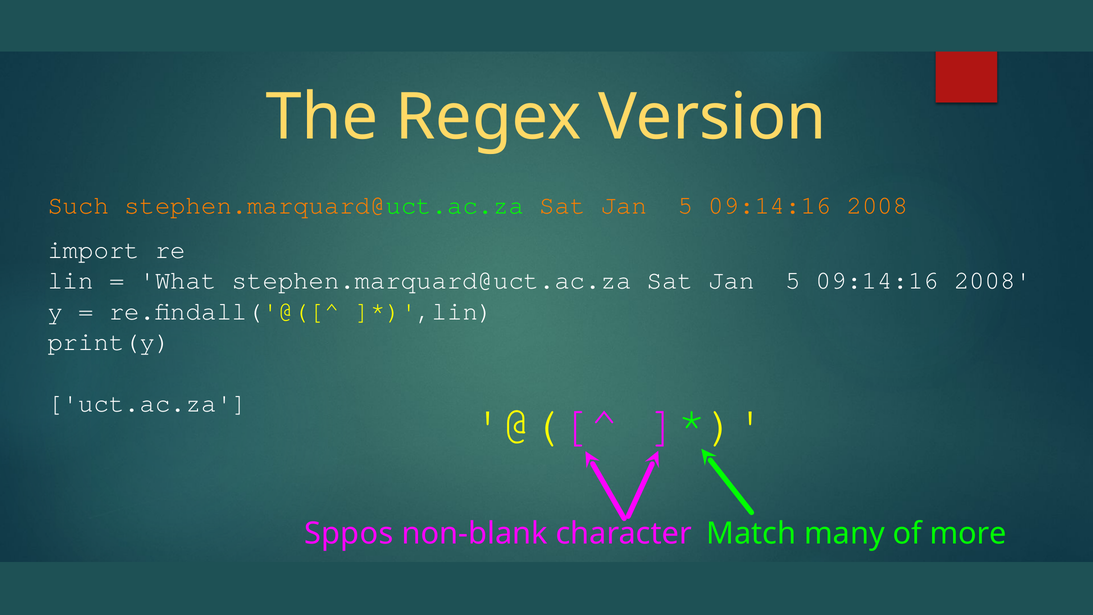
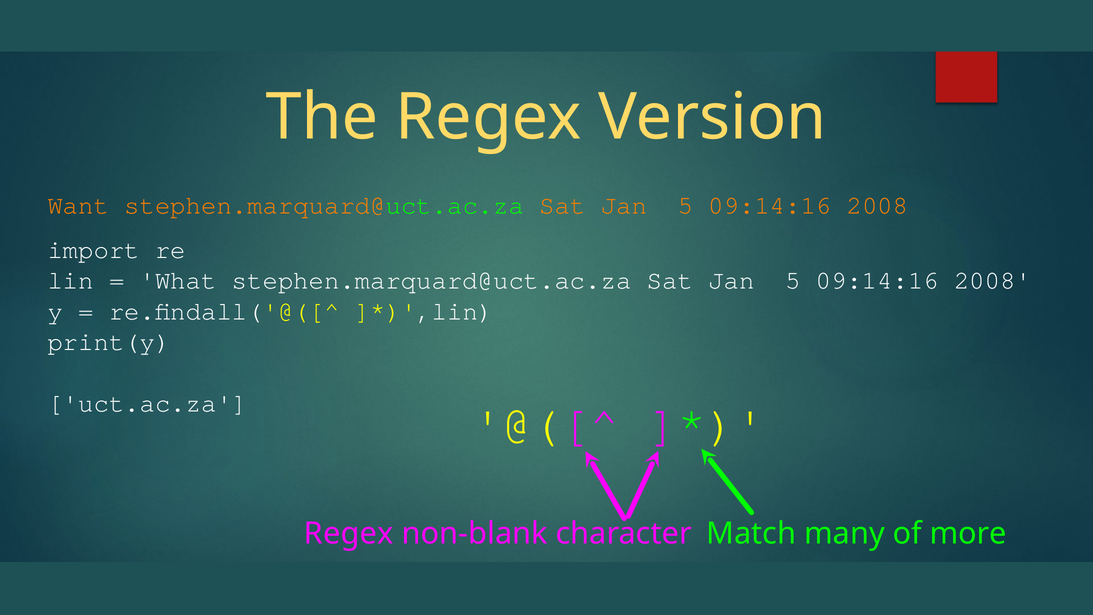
Such: Such -> Want
Sppos at (349, 534): Sppos -> Regex
